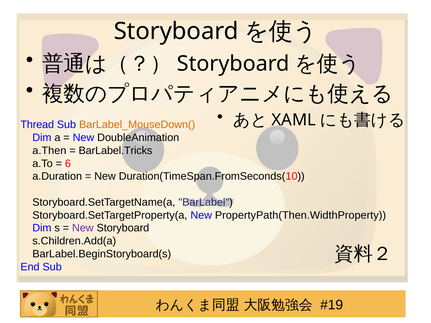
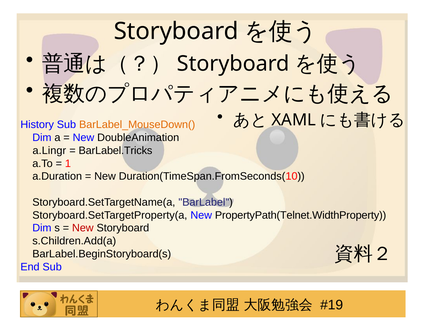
Thread: Thread -> History
a.Then: a.Then -> a.Lingr
6: 6 -> 1
PropertyPath(Then.WidthProperty: PropertyPath(Then.WidthProperty -> PropertyPath(Telnet.WidthProperty
New at (83, 228) colour: purple -> red
